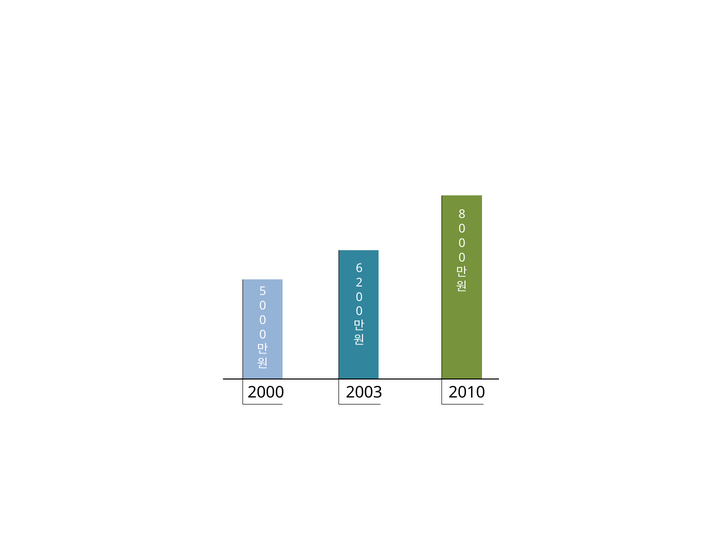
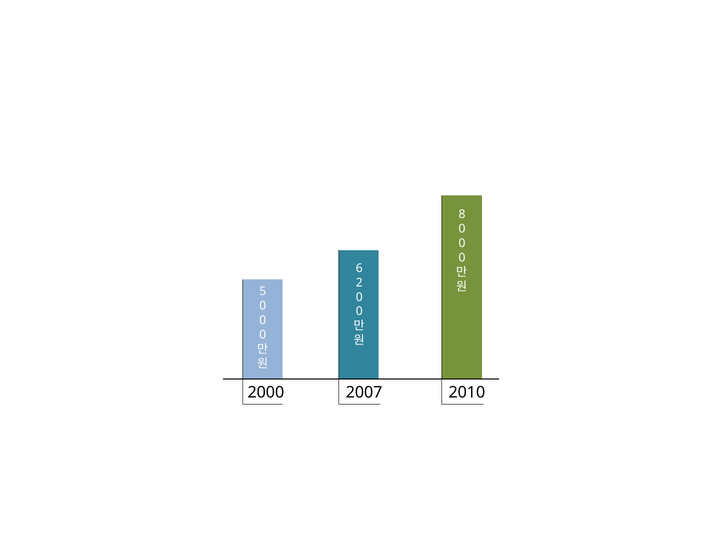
2003: 2003 -> 2007
